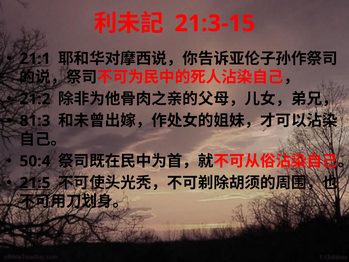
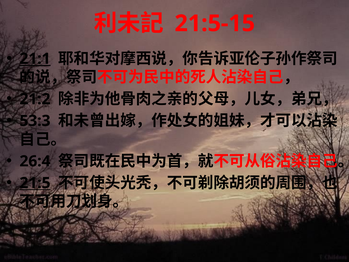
21:3-15: 21:3-15 -> 21:5-15
21:1 underline: none -> present
81:3: 81:3 -> 53:3
50:4: 50:4 -> 26:4
